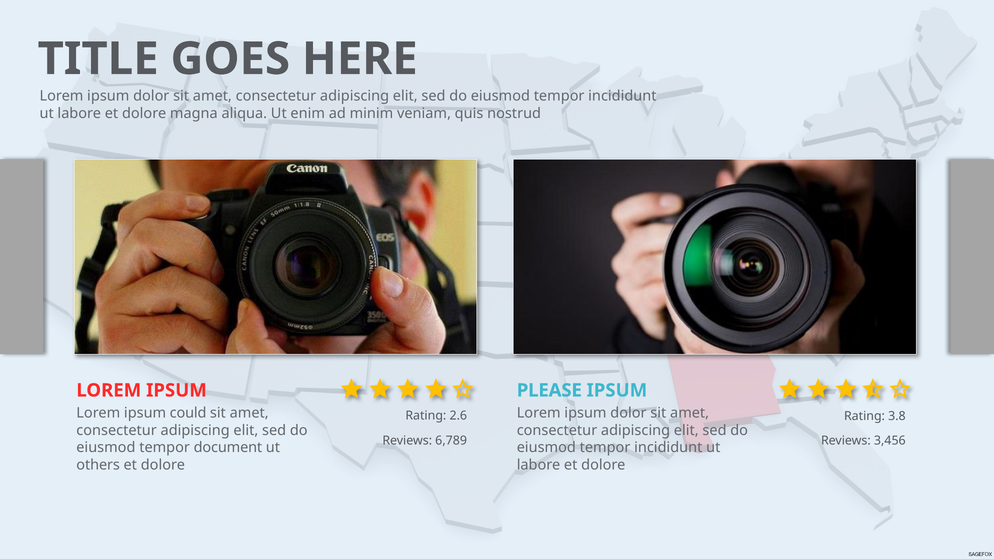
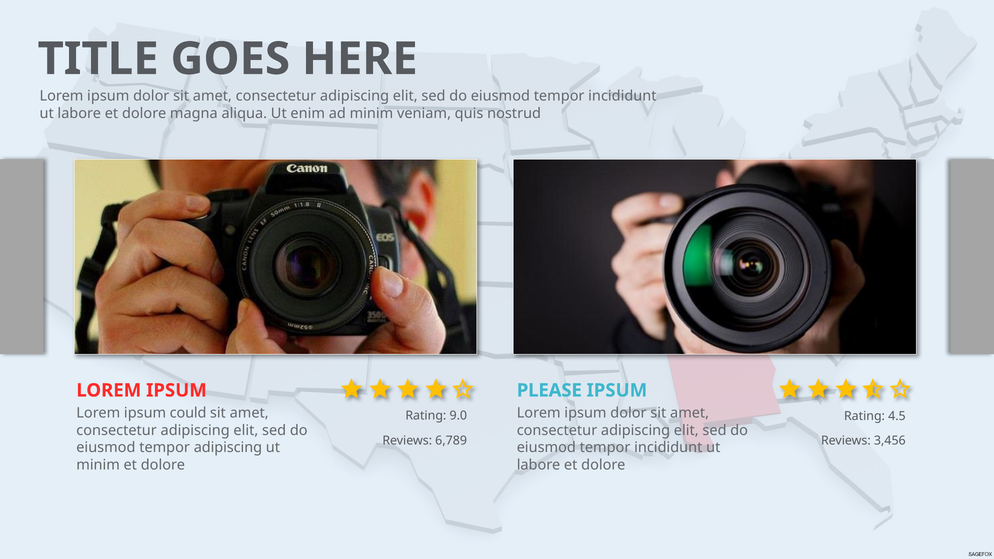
2.6: 2.6 -> 9.0
3.8: 3.8 -> 4.5
tempor document: document -> adipiscing
others at (98, 465): others -> minim
